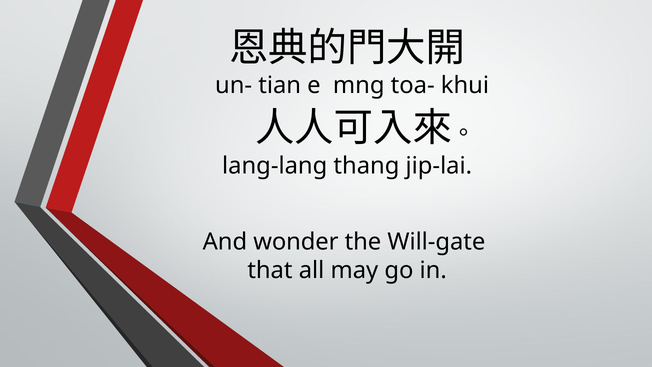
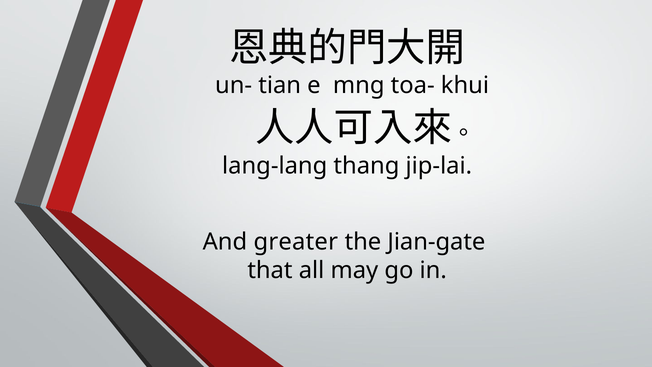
wonder: wonder -> greater
Will-gate: Will-gate -> Jian-gate
